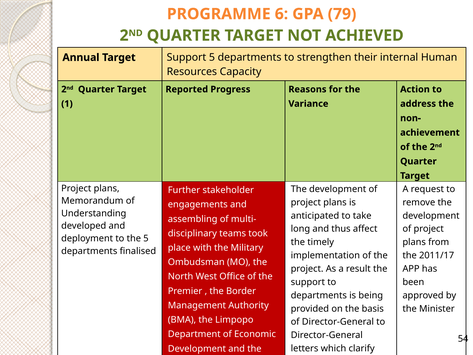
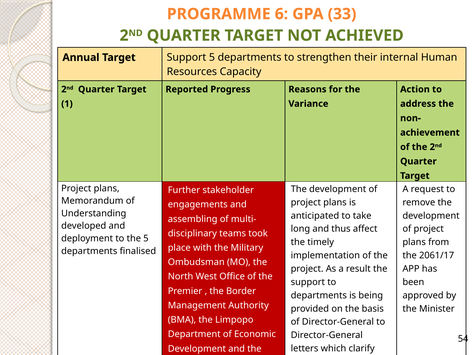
79: 79 -> 33
2011/17: 2011/17 -> 2061/17
